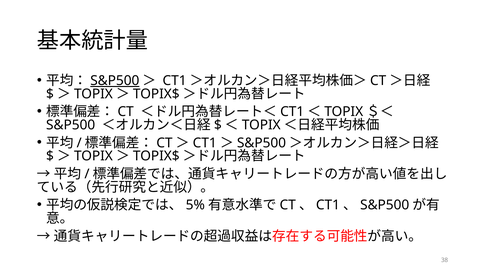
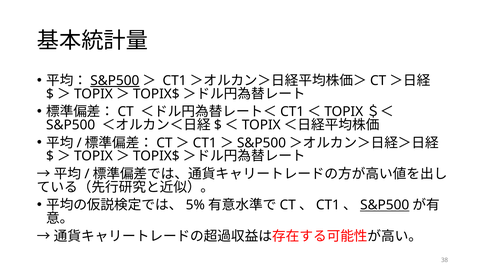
S&P500 at (385, 205) underline: none -> present
